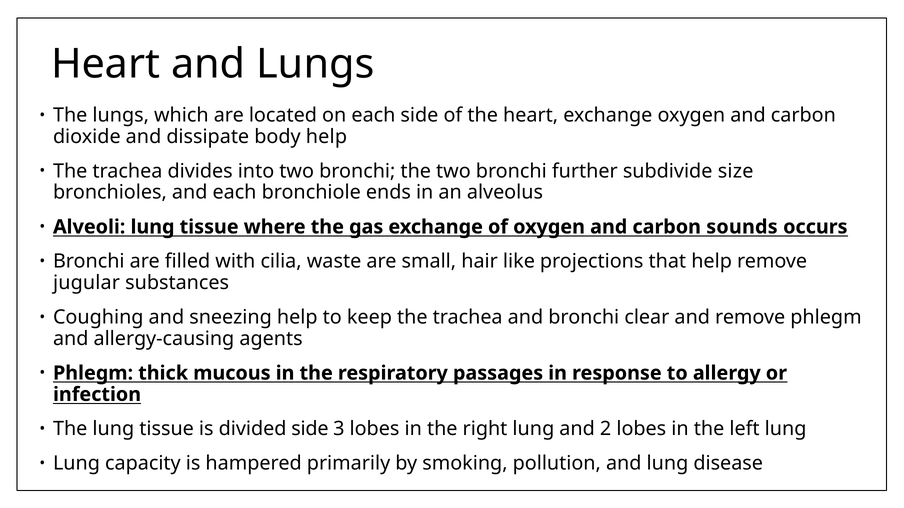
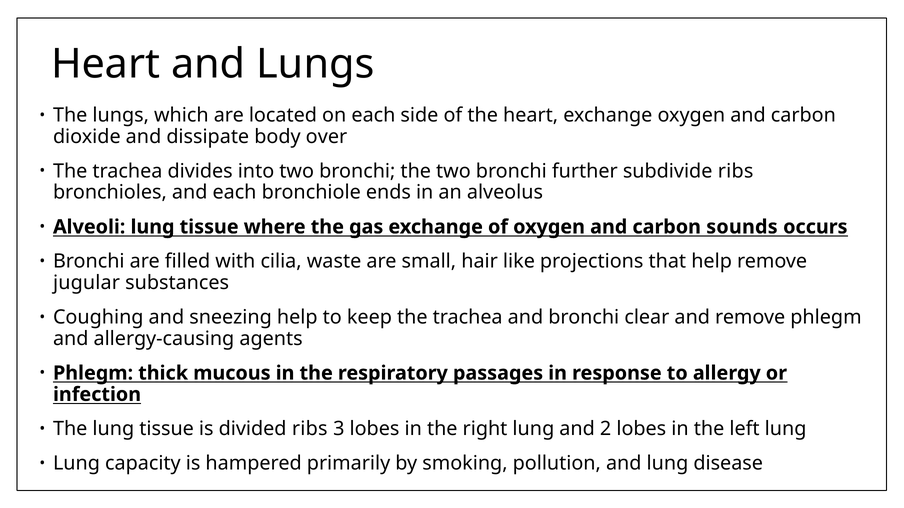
body help: help -> over
subdivide size: size -> ribs
divided side: side -> ribs
